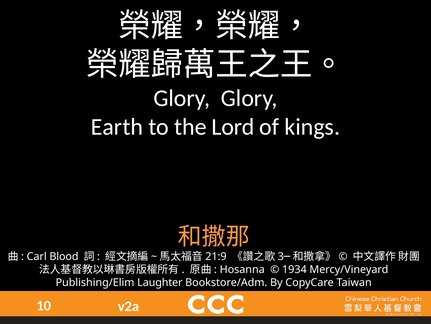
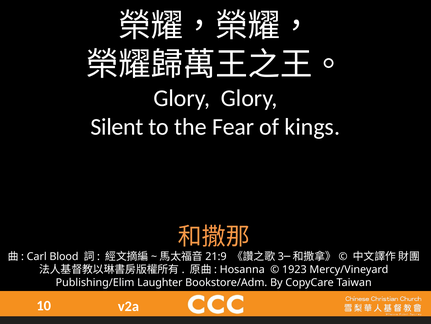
Earth: Earth -> Silent
Lord: Lord -> Fear
1934: 1934 -> 1923
